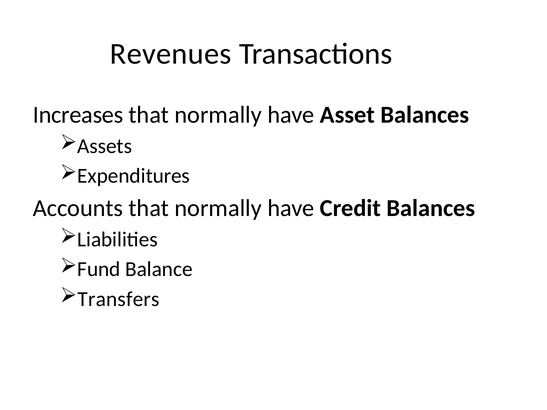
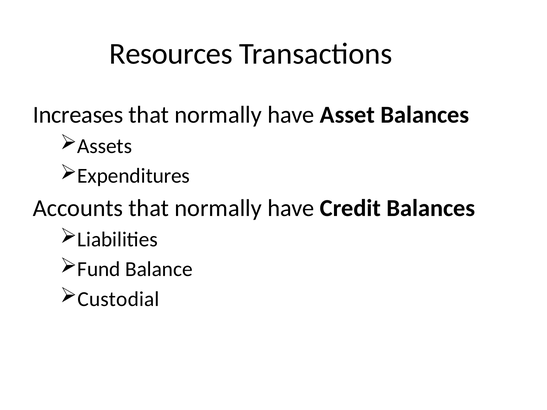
Revenues: Revenues -> Resources
Transfers: Transfers -> Custodial
